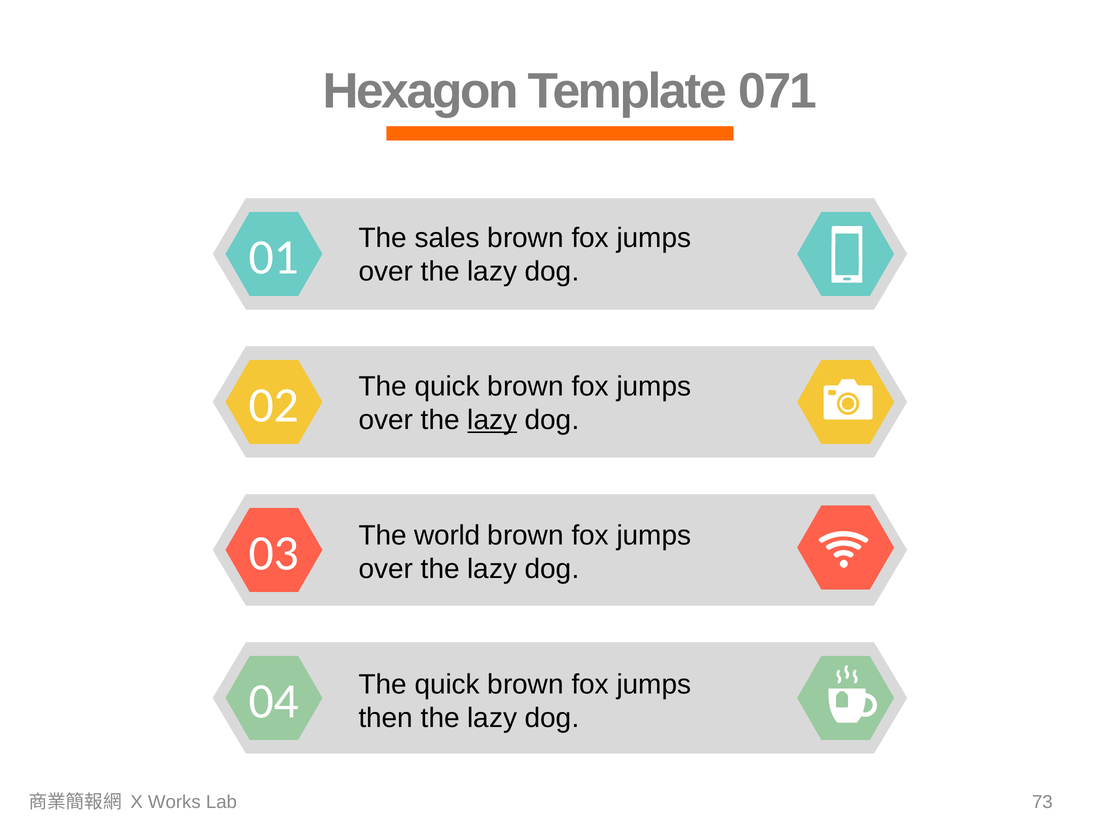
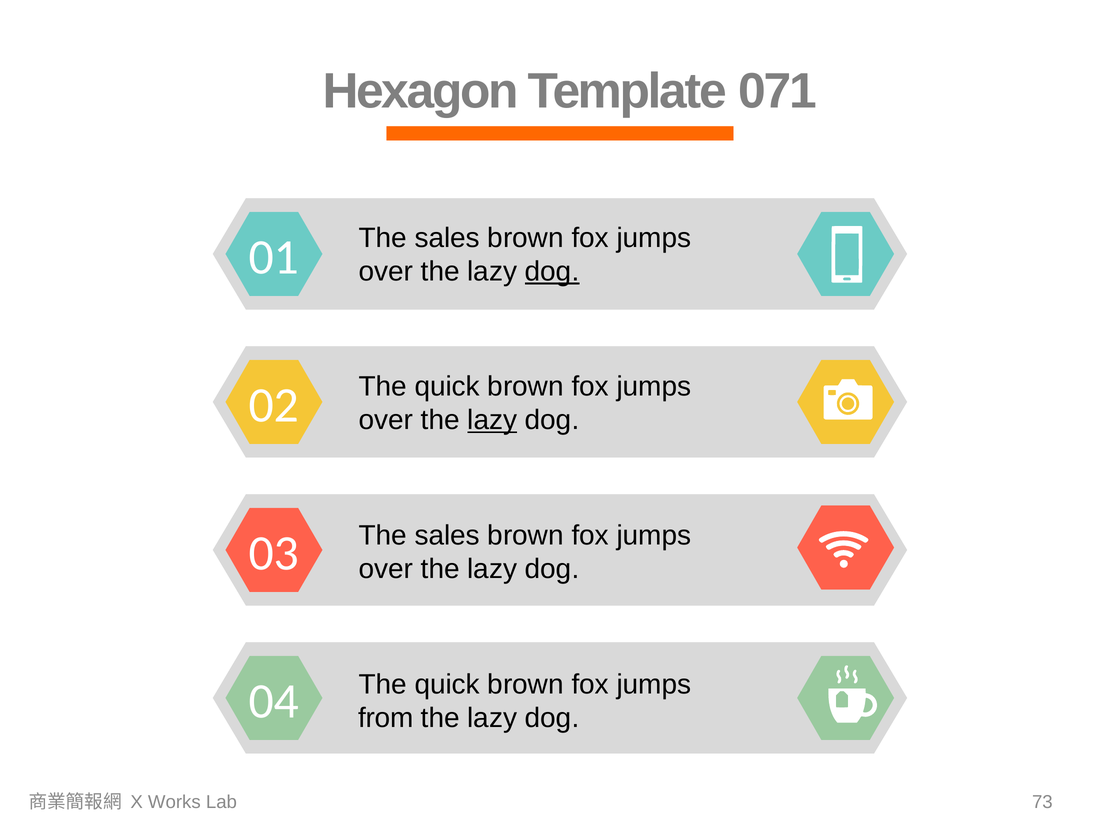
dog at (552, 271) underline: none -> present
world at (447, 535): world -> sales
then: then -> from
